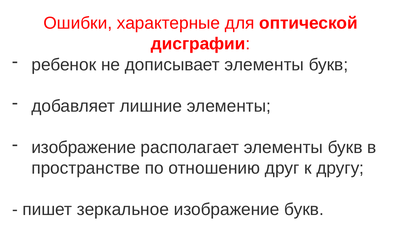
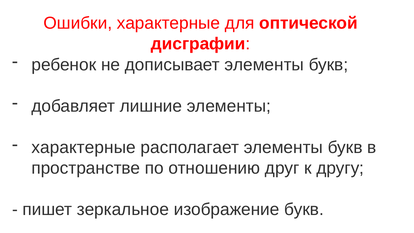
изображение at (84, 147): изображение -> характерные
